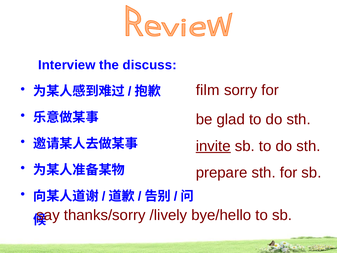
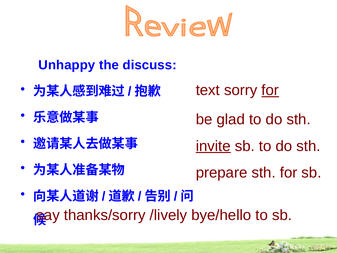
Interview: Interview -> Unhappy
film: film -> text
for at (270, 90) underline: none -> present
